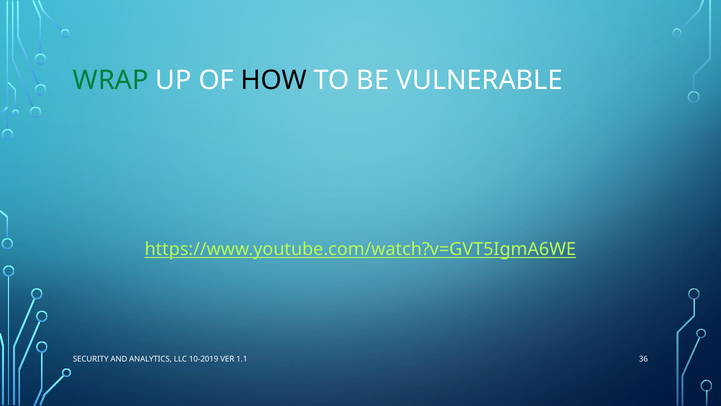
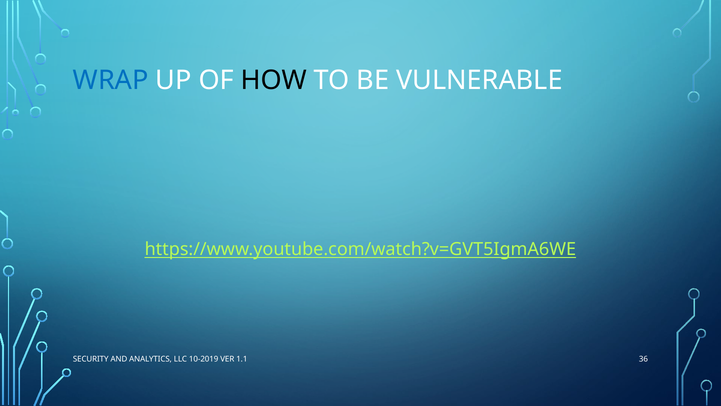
WRAP colour: green -> blue
